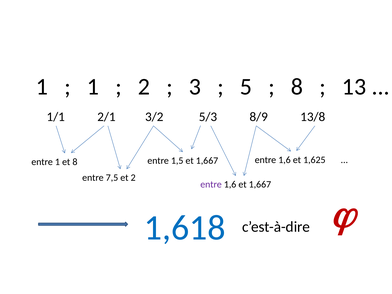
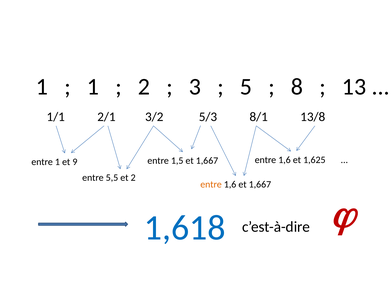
8/9: 8/9 -> 8/1
et 8: 8 -> 9
7,5: 7,5 -> 5,5
entre at (211, 184) colour: purple -> orange
